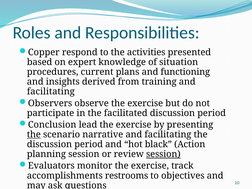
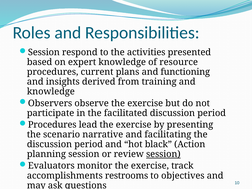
Copper at (44, 52): Copper -> Session
situation: situation -> resource
facilitating at (51, 92): facilitating -> knowledge
Conclusion at (52, 125): Conclusion -> Procedures
the at (34, 135) underline: present -> none
